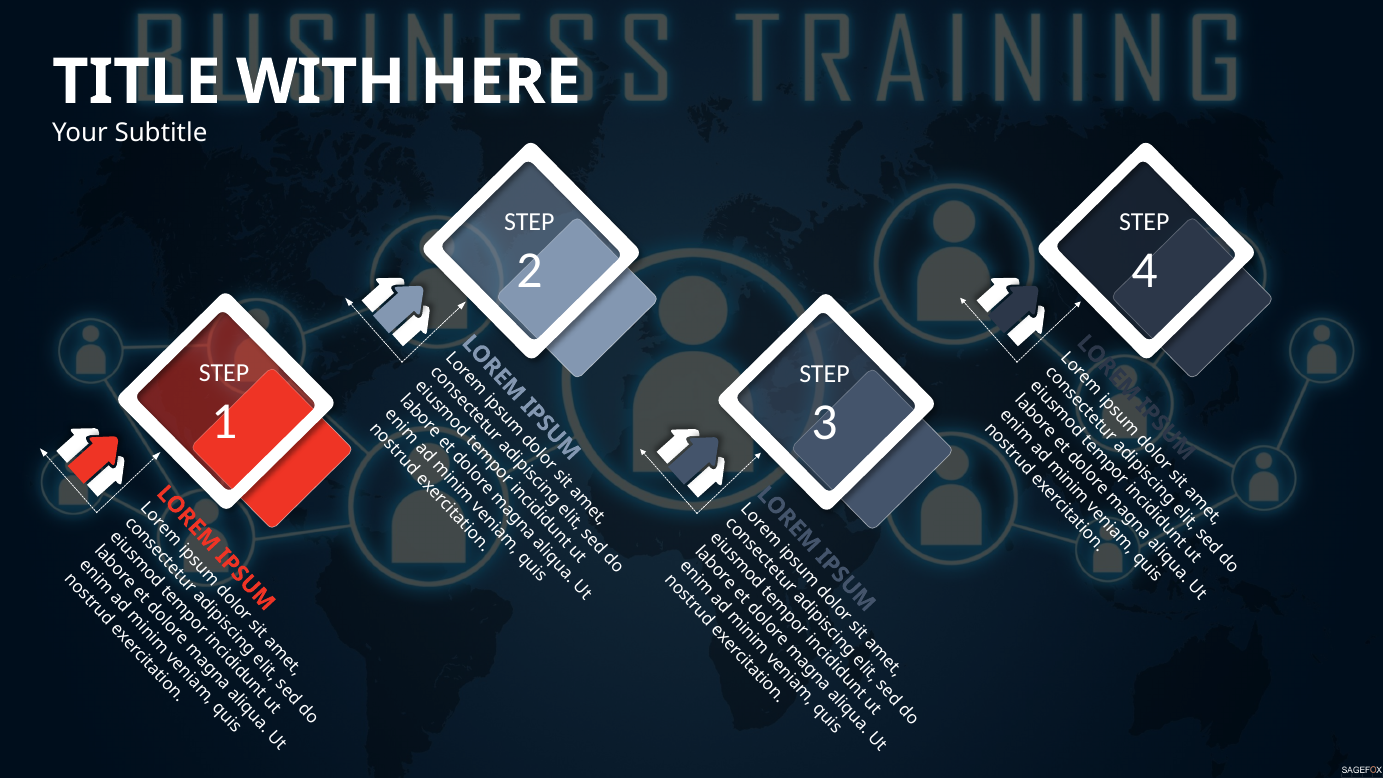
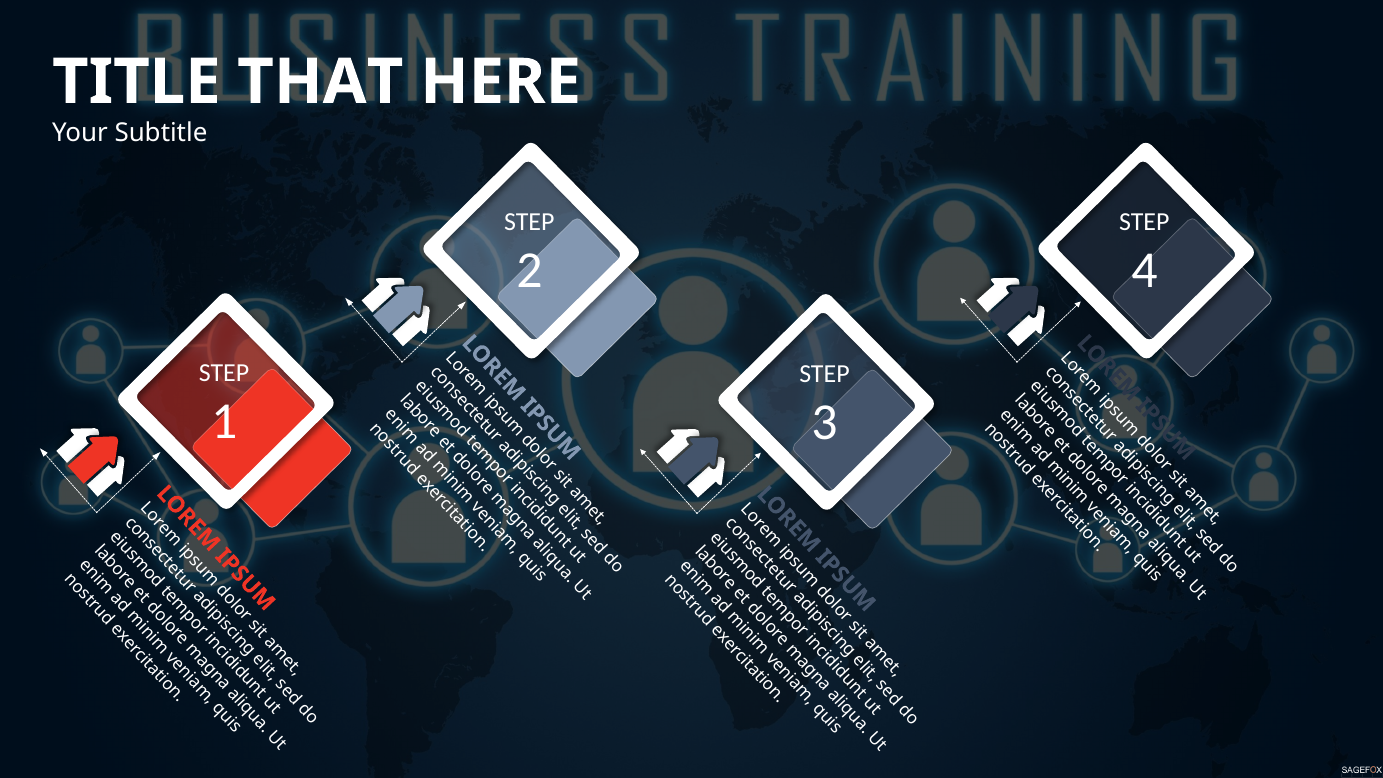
WITH: WITH -> THAT
